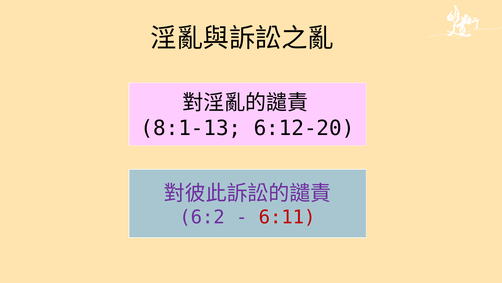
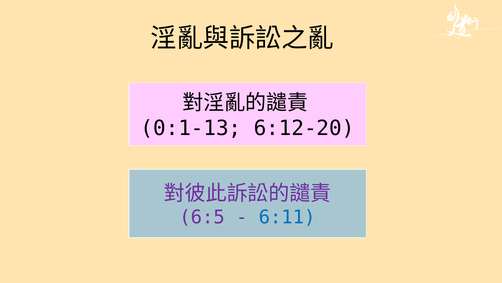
8:1-13: 8:1-13 -> 0:1-13
6:2: 6:2 -> 6:5
6:11 colour: red -> blue
